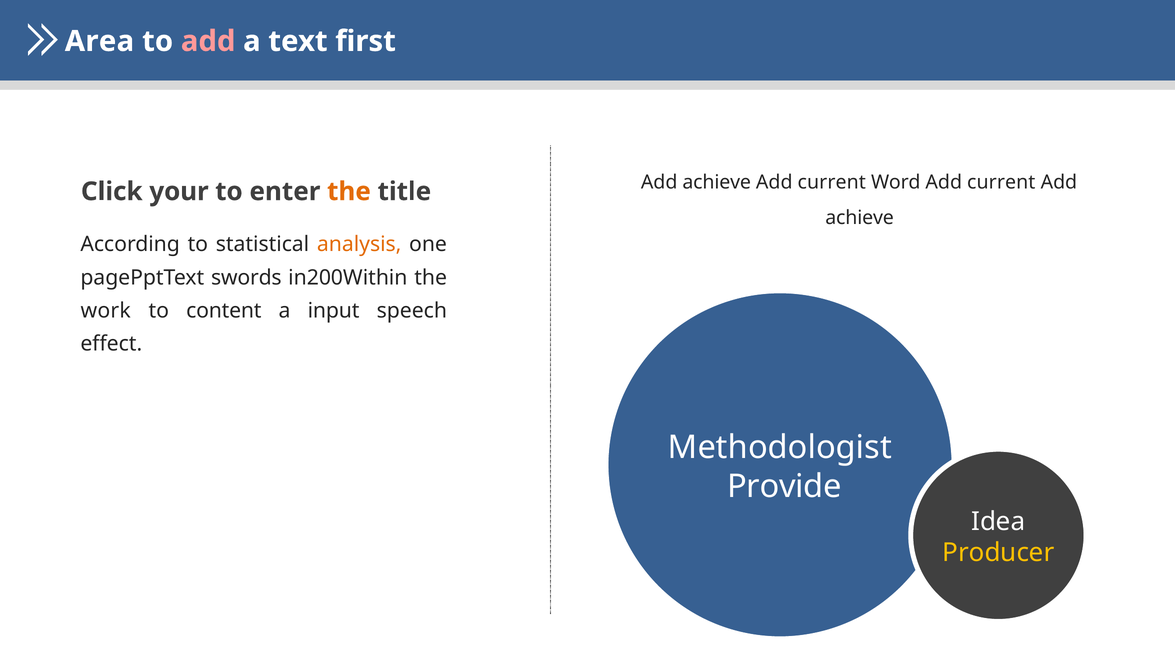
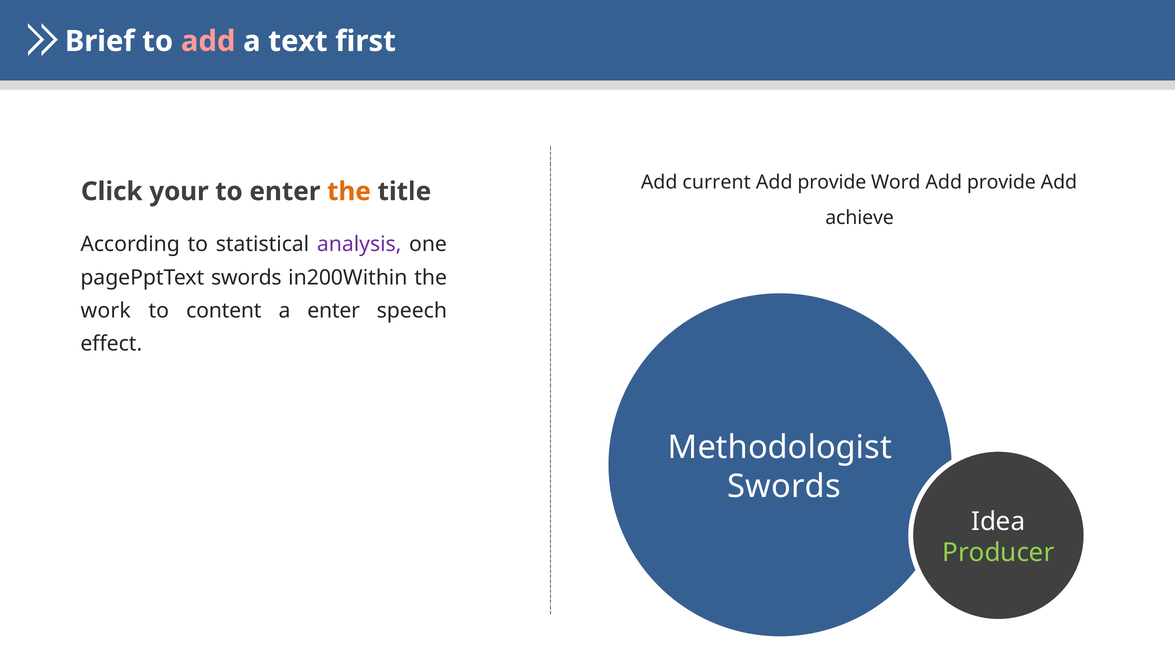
Area: Area -> Brief
achieve at (717, 182): achieve -> current
current at (832, 182): current -> provide
Word Add current: current -> provide
analysis colour: orange -> purple
a input: input -> enter
Provide at (784, 487): Provide -> Swords
Producer colour: yellow -> light green
